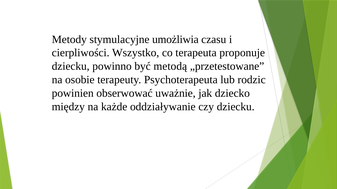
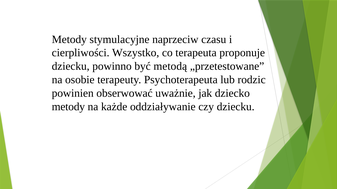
umożliwia: umożliwia -> naprzeciw
między at (68, 107): między -> metody
